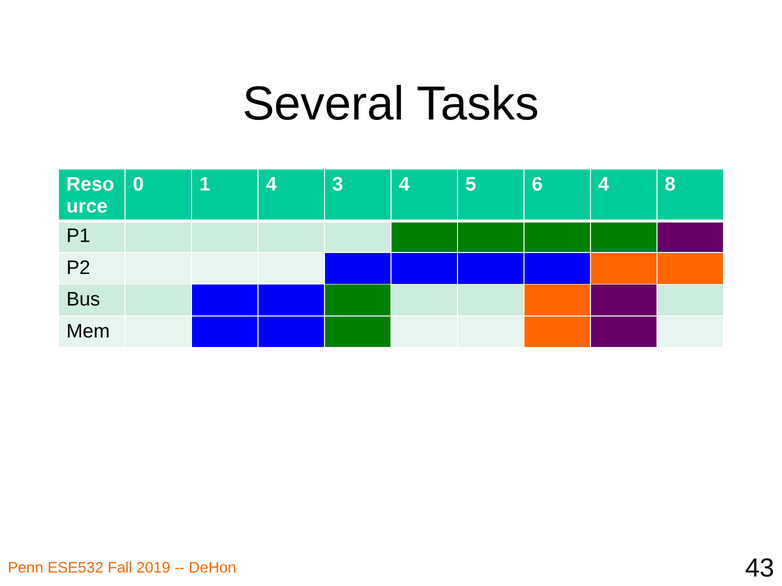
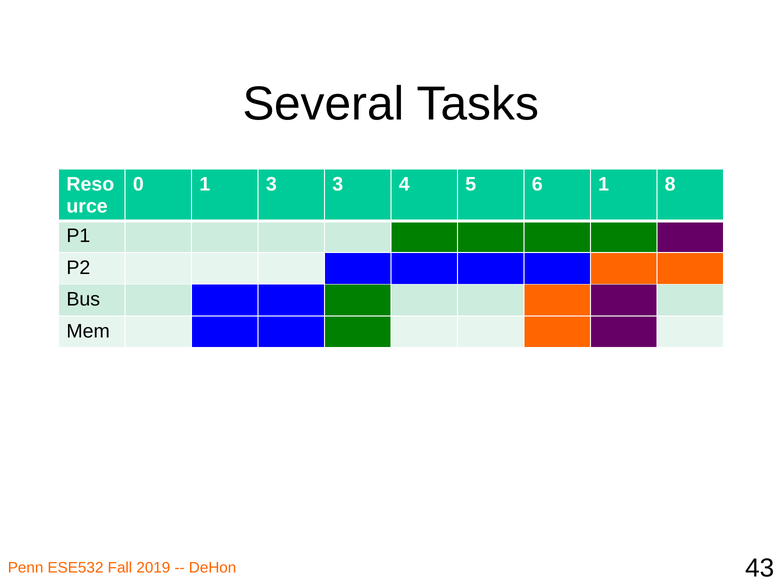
1 4: 4 -> 3
6 4: 4 -> 1
